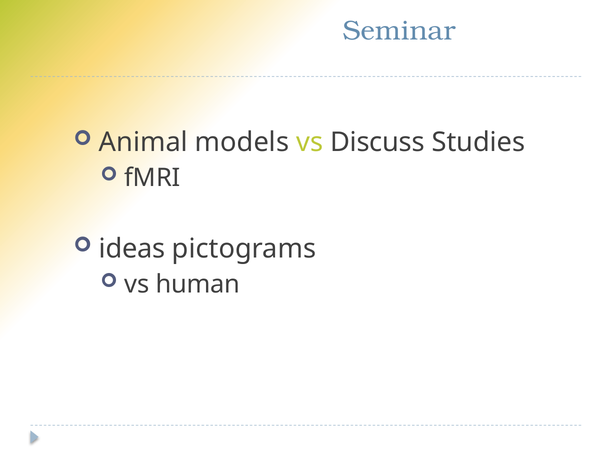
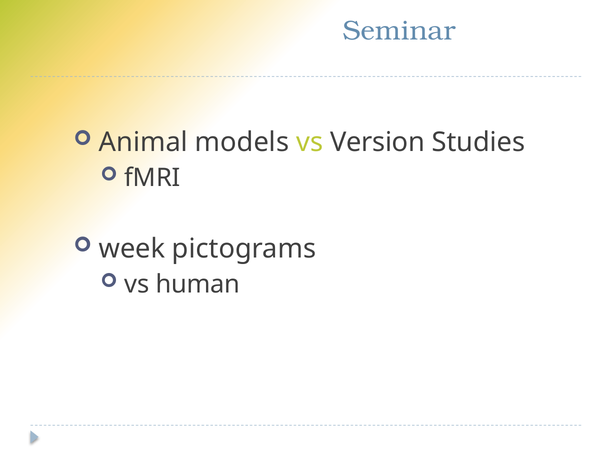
Discuss: Discuss -> Version
ideas: ideas -> week
